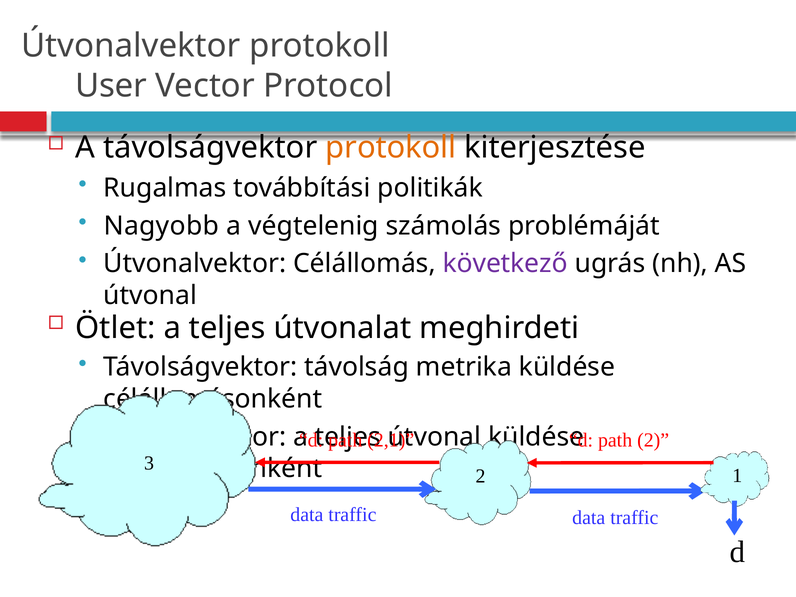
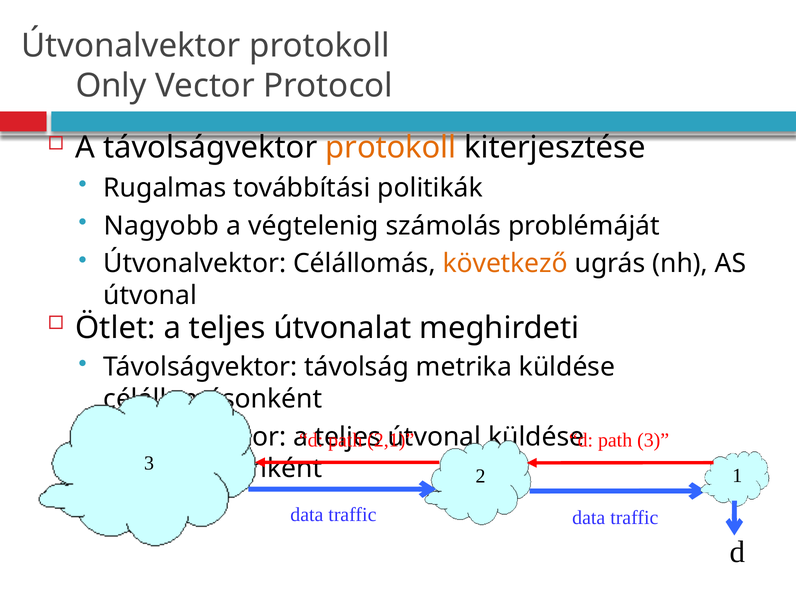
User: User -> Only
következő colour: purple -> orange
path 2: 2 -> 3
